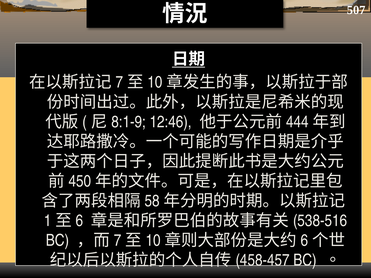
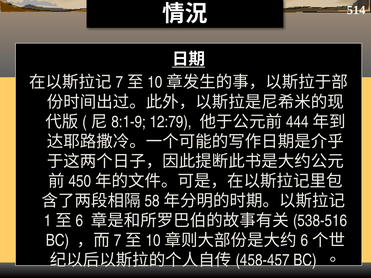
507: 507 -> 514
12:46: 12:46 -> 12:79
